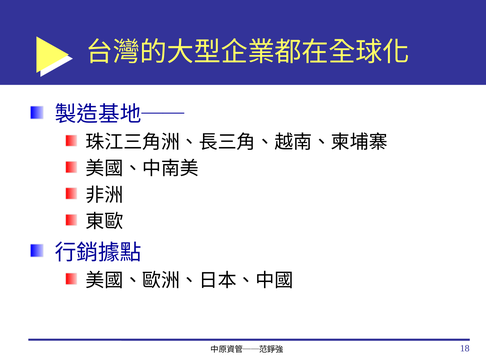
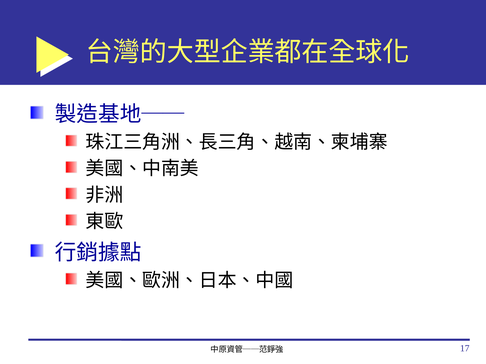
18: 18 -> 17
